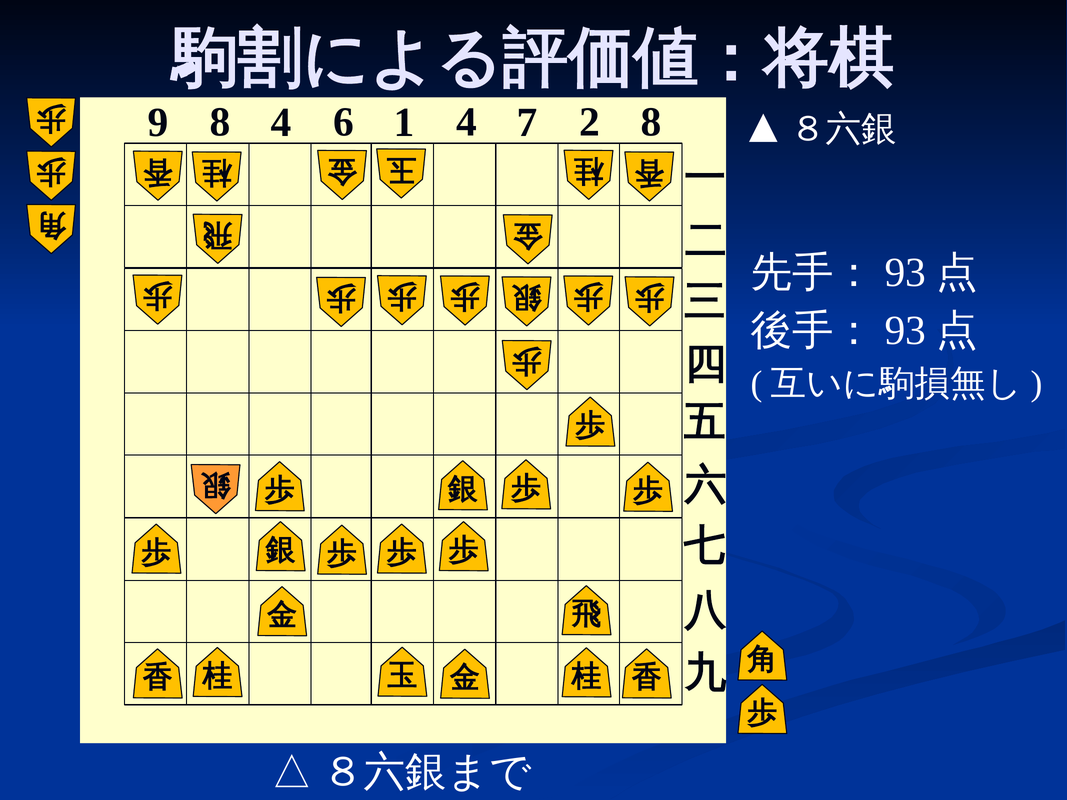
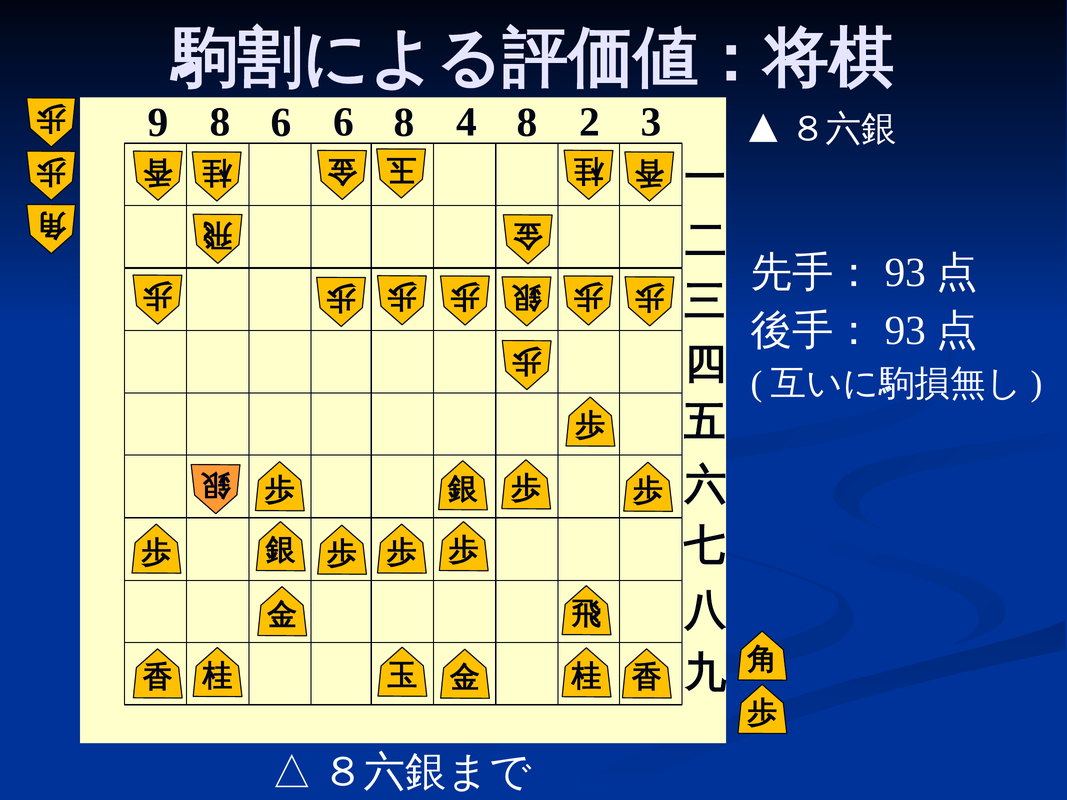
8 4: 4 -> 6
6 1: 1 -> 8
4 7: 7 -> 8
2 8: 8 -> 3
